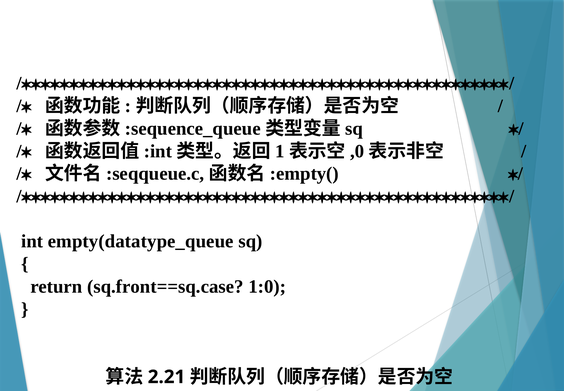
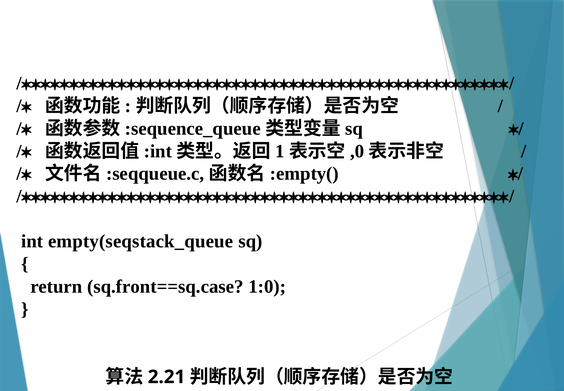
empty(datatype_queue: empty(datatype_queue -> empty(seqstack_queue
